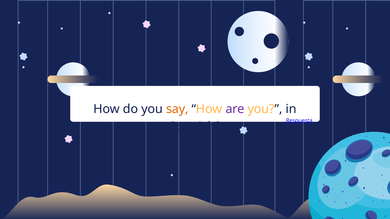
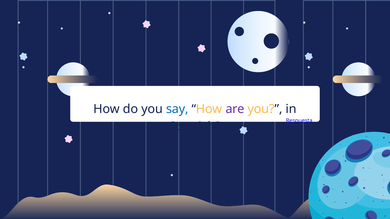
say colour: orange -> blue
